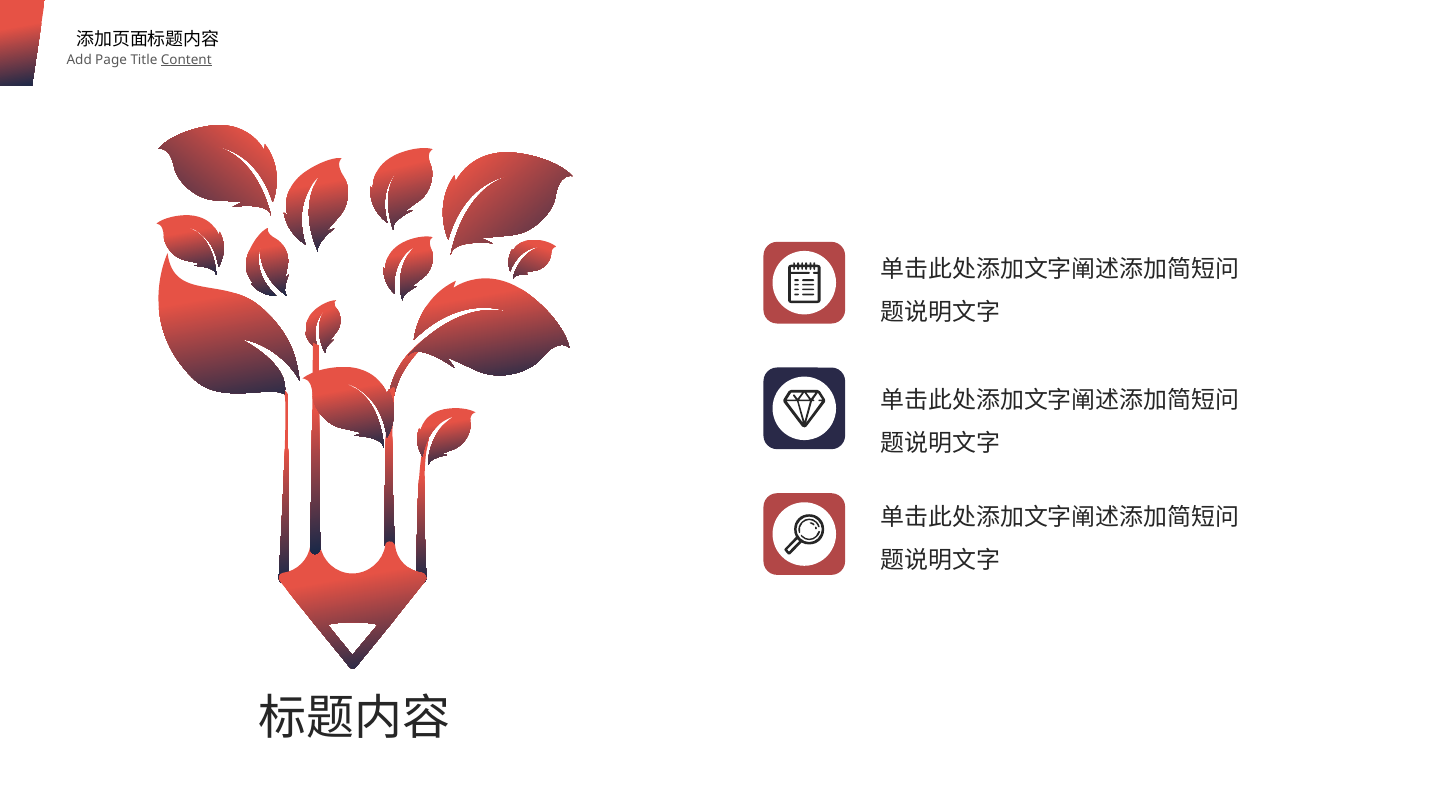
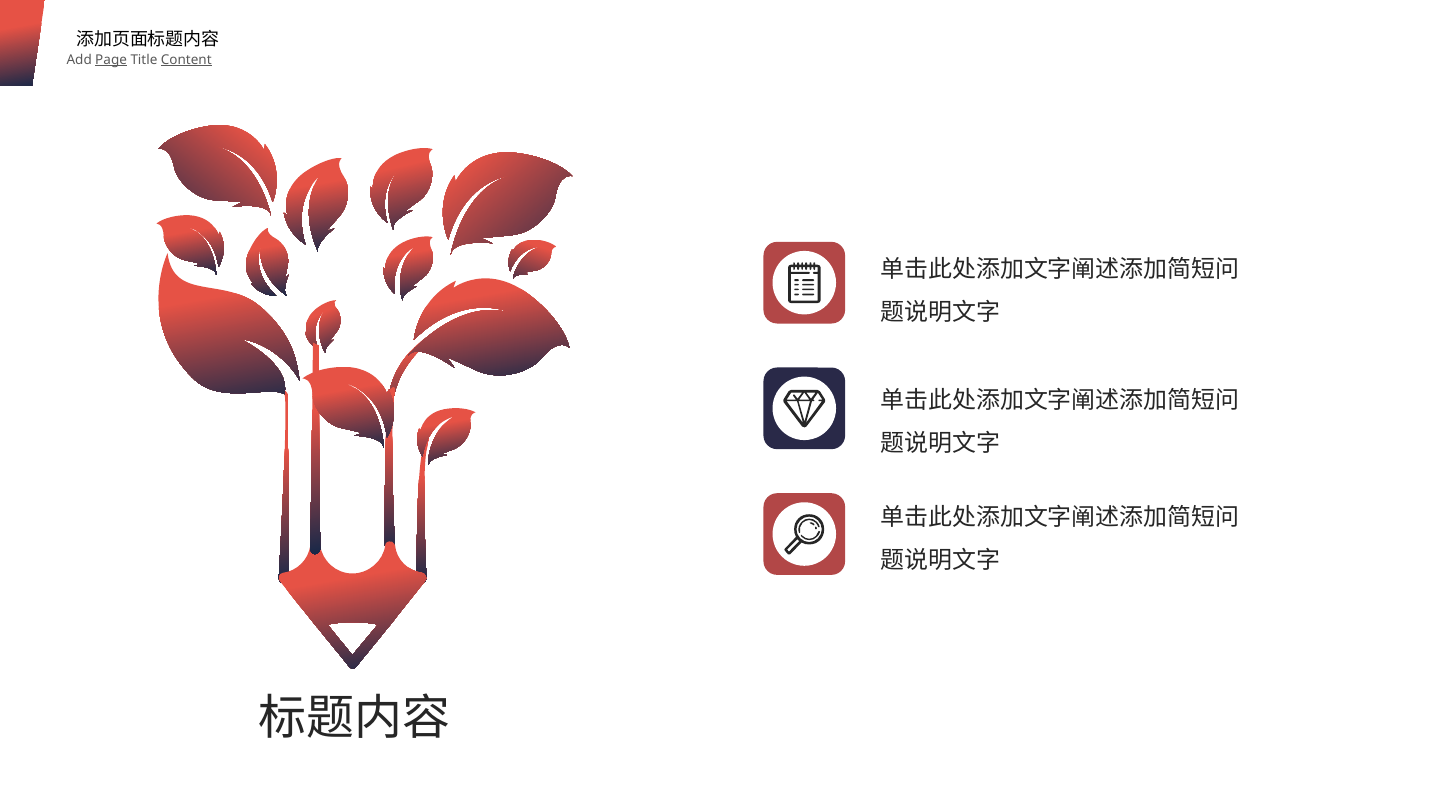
Page underline: none -> present
